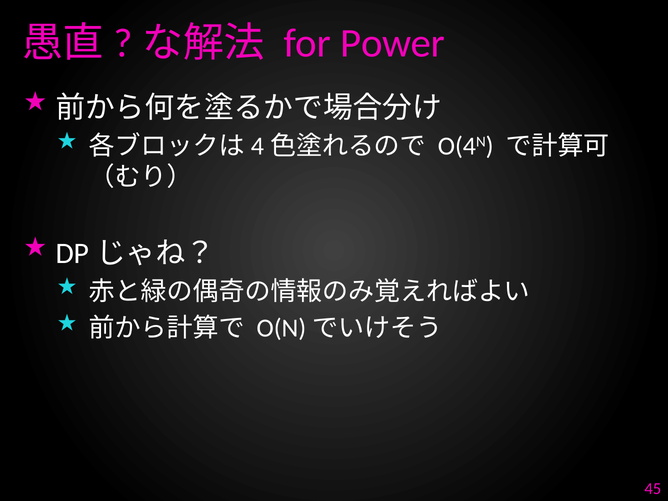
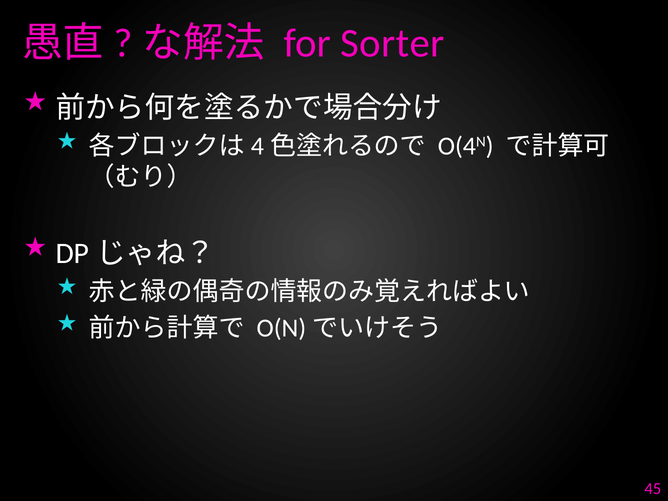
Power: Power -> Sorter
